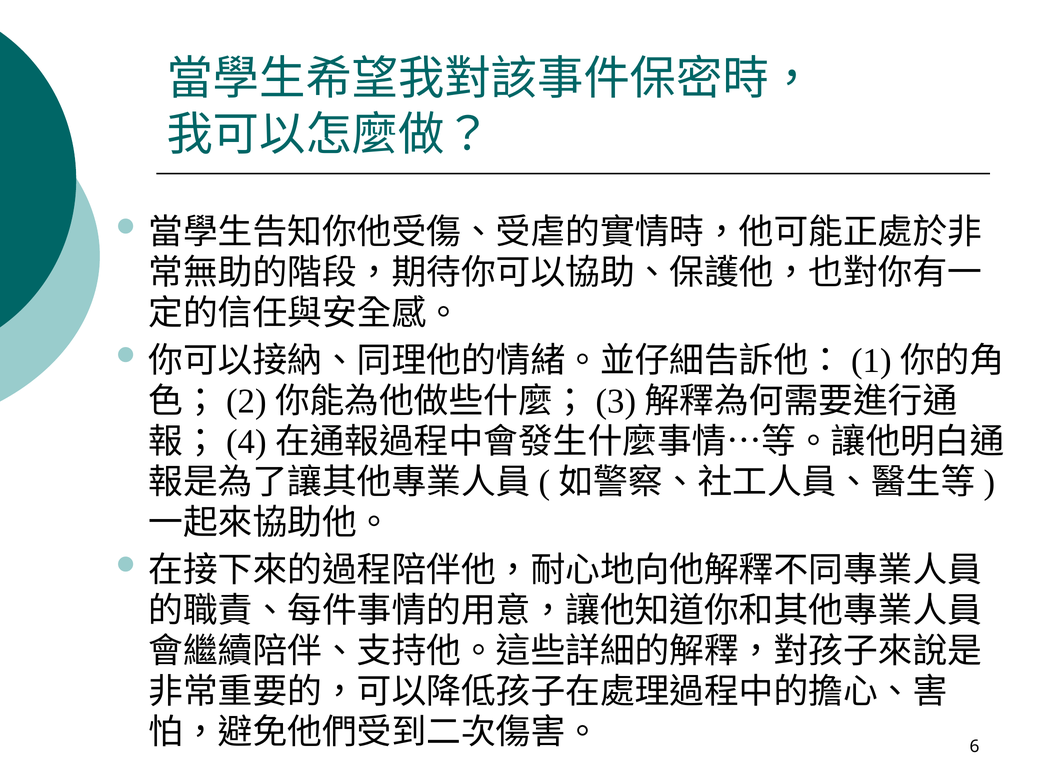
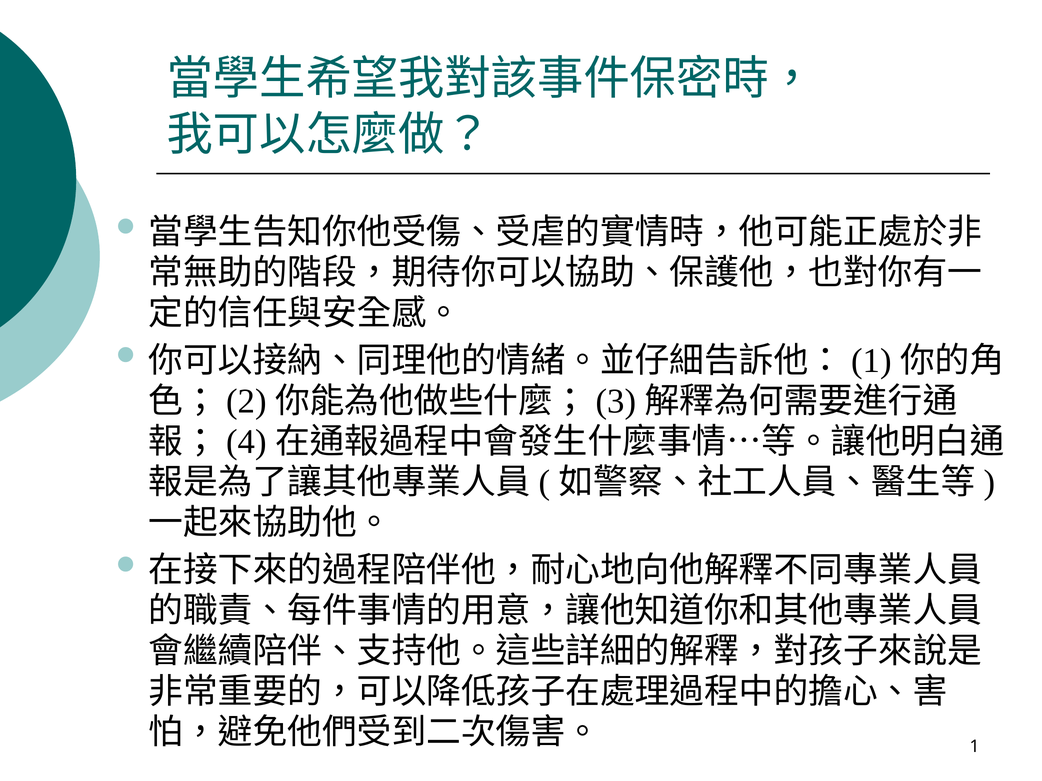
6: 6 -> 1
